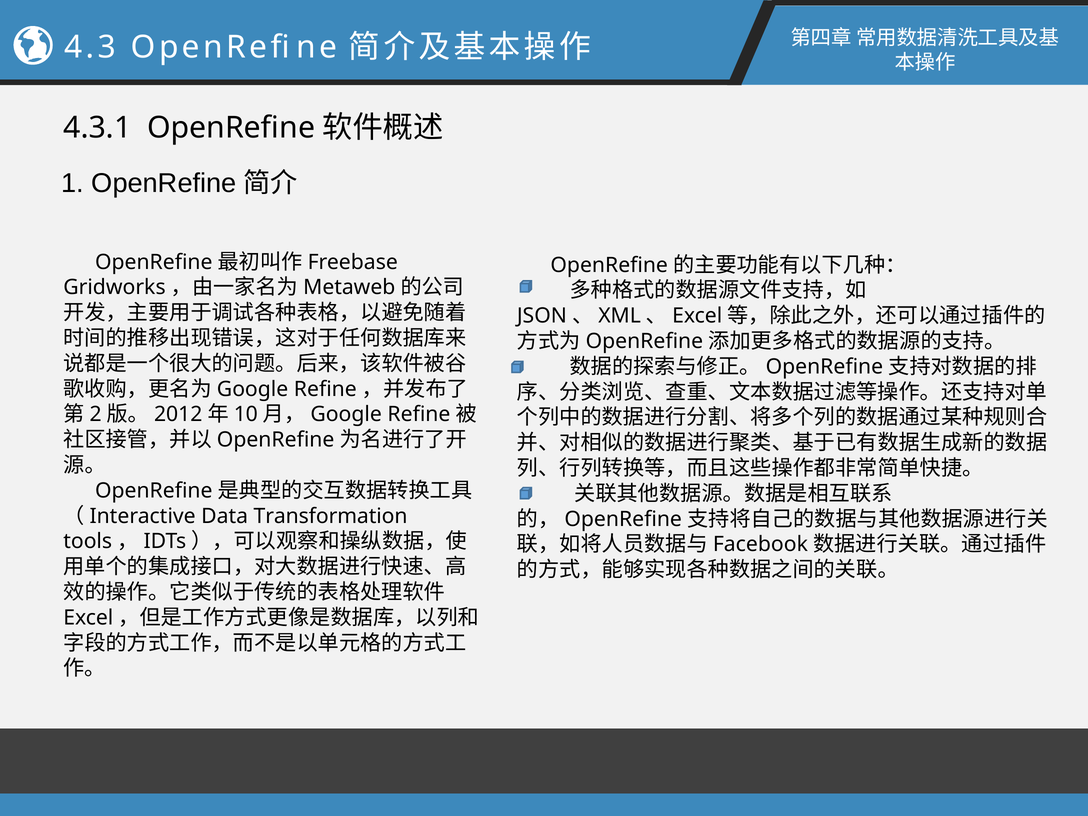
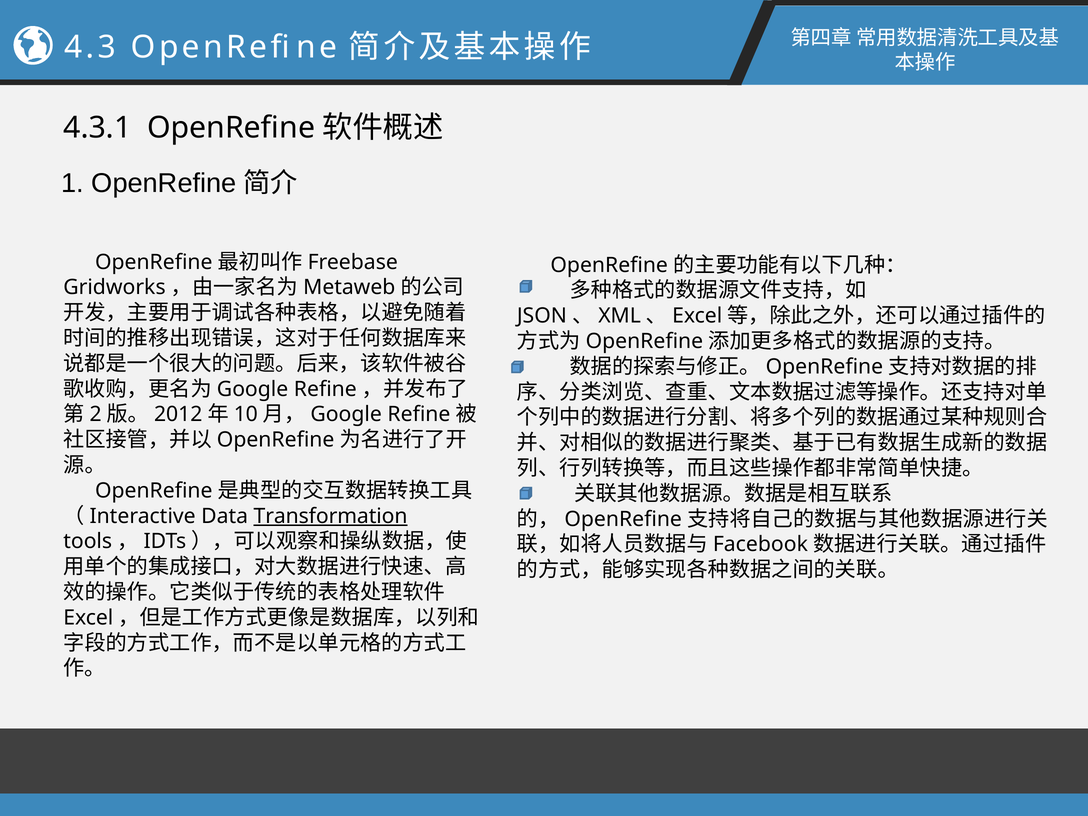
Transformation underline: none -> present
